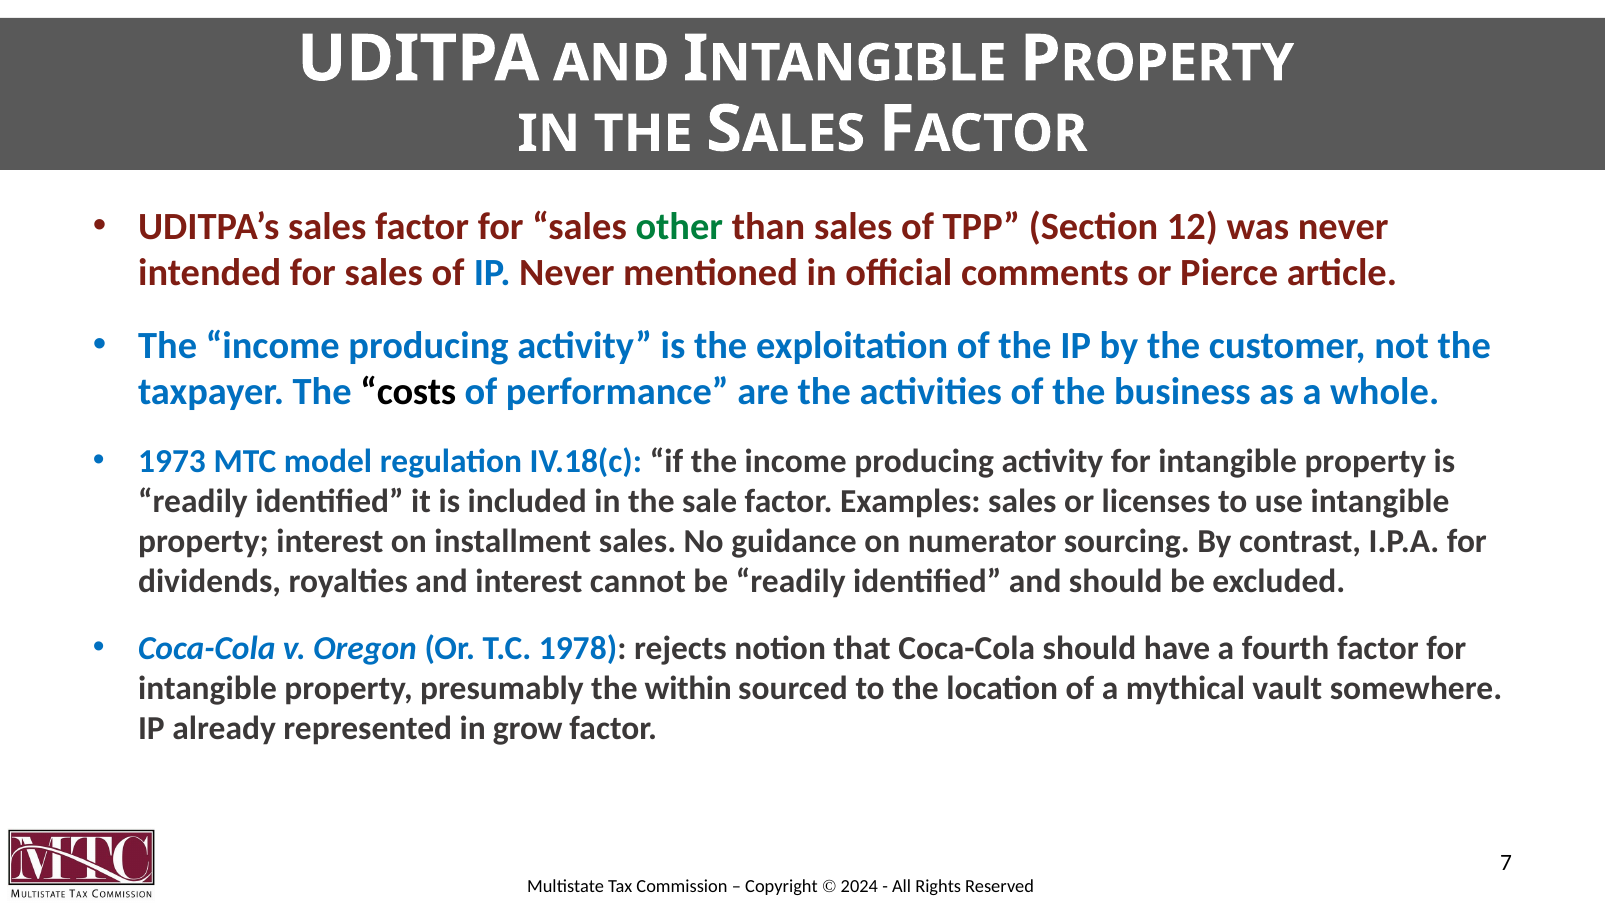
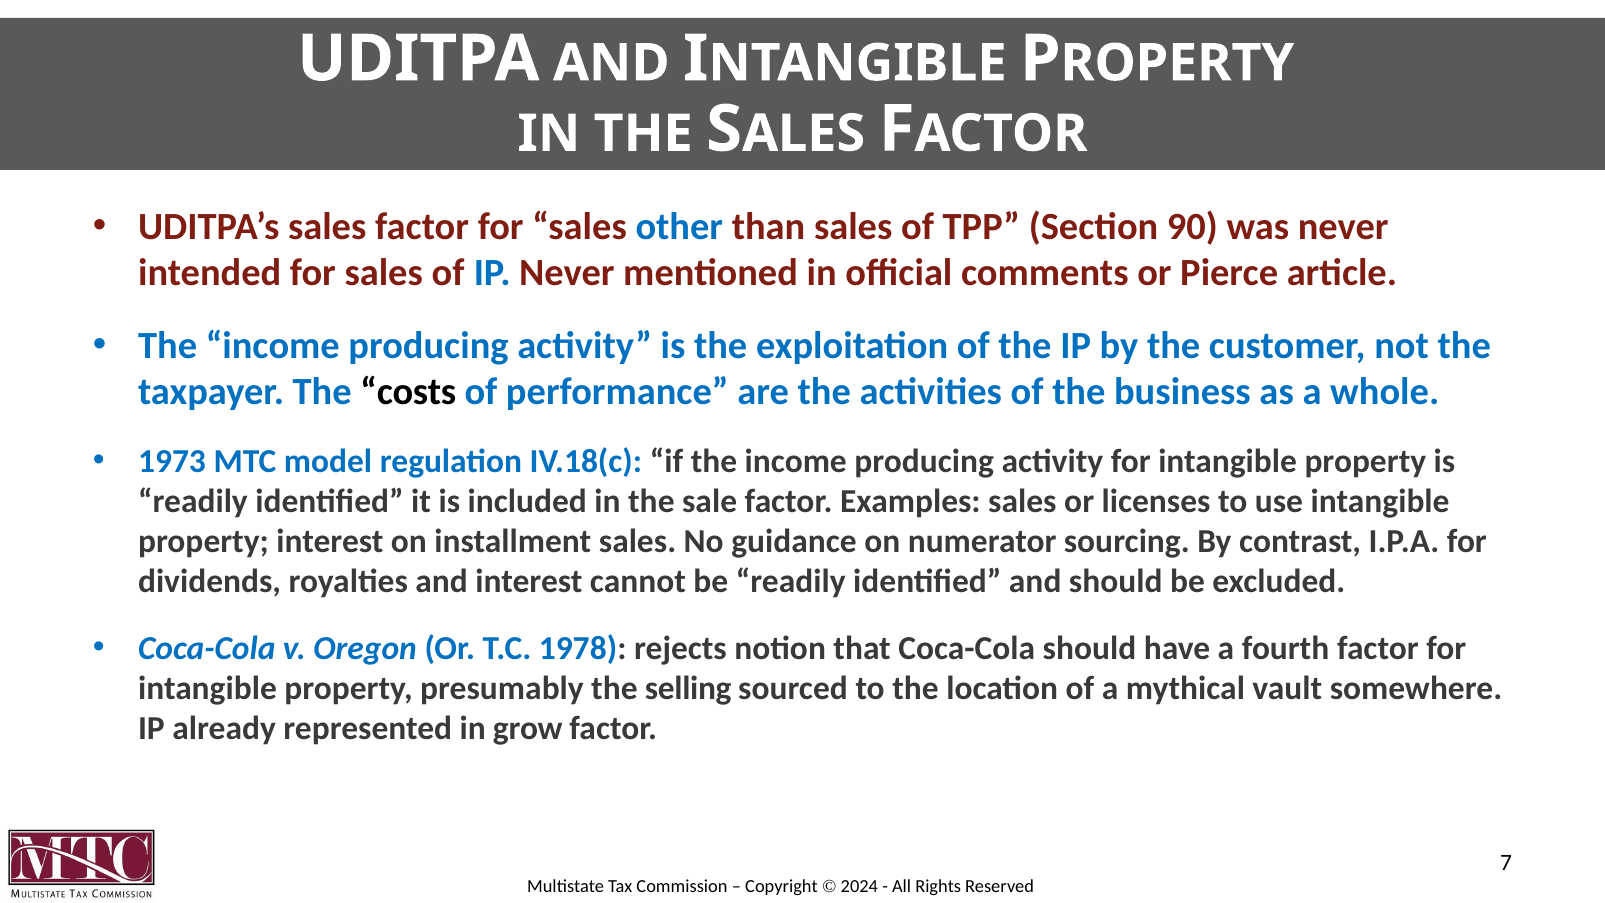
other colour: green -> blue
12: 12 -> 90
within: within -> selling
